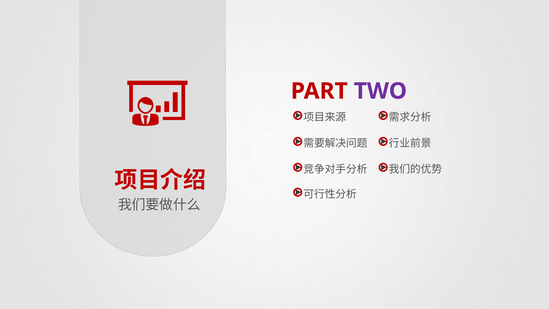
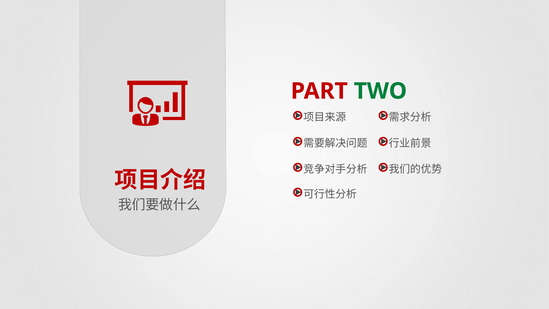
TWO colour: purple -> green
